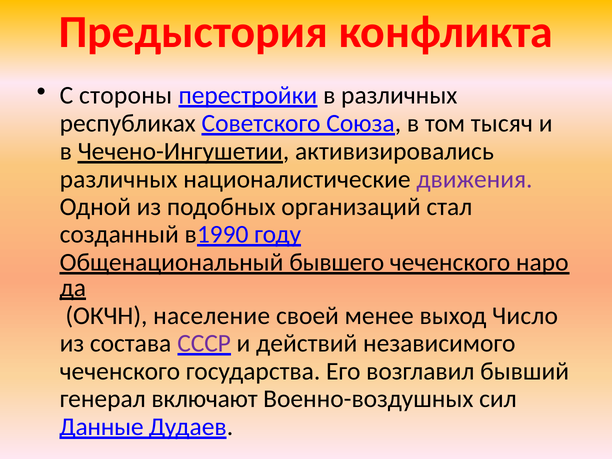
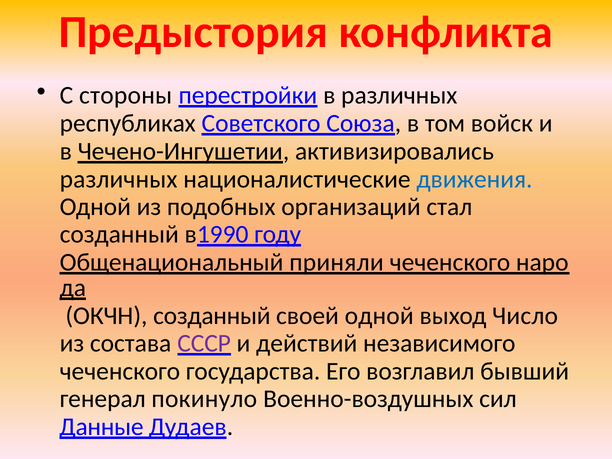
тысяч: тысяч -> войск
движения colour: purple -> blue
бывшего: бывшего -> приняли
ОКЧН население: население -> созданный
своей менее: менее -> одной
включают: включают -> покинуло
